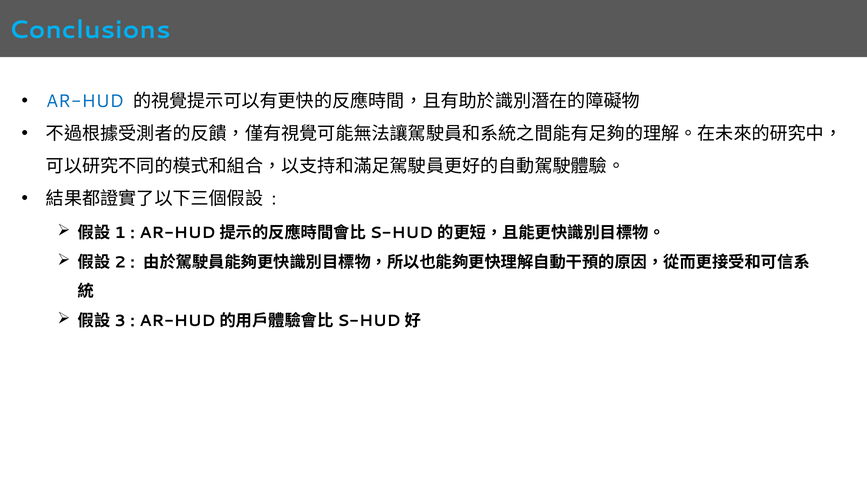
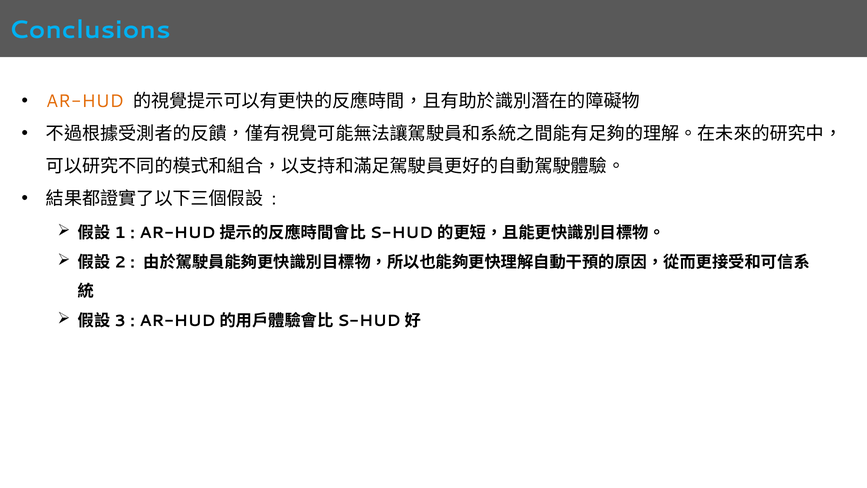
AR-HUD colour: blue -> orange
